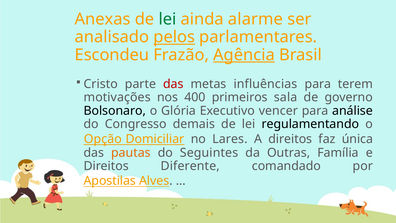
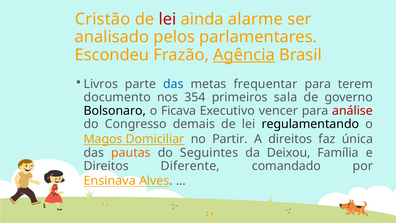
Anexas: Anexas -> Cristão
lei at (167, 19) colour: green -> red
pelos underline: present -> none
Cristo: Cristo -> Livros
das at (173, 84) colour: red -> blue
influências: influências -> frequentar
motivações: motivações -> documento
400: 400 -> 354
Glória: Glória -> Ficava
análise colour: black -> red
Opção: Opção -> Magos
Lares: Lares -> Partir
Outras: Outras -> Deixou
Apostilas: Apostilas -> Ensinava
